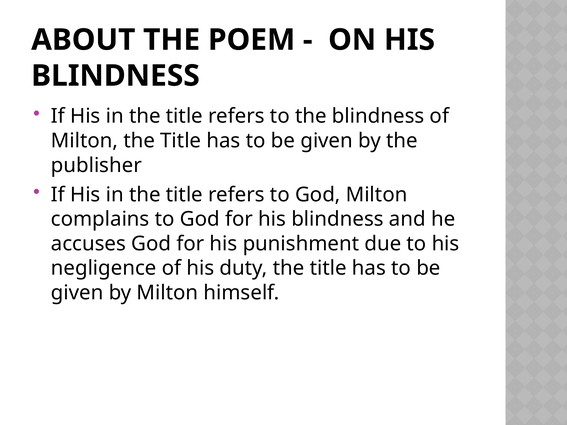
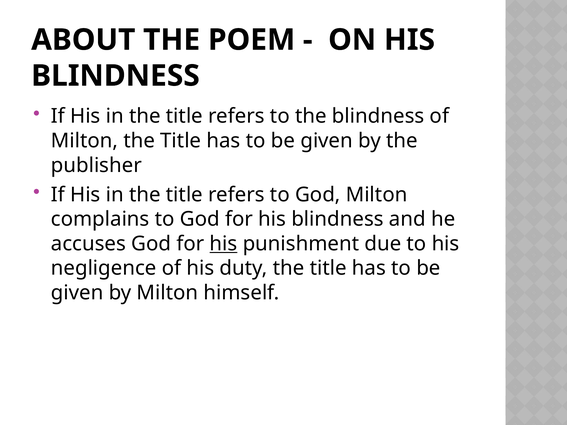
his at (223, 244) underline: none -> present
